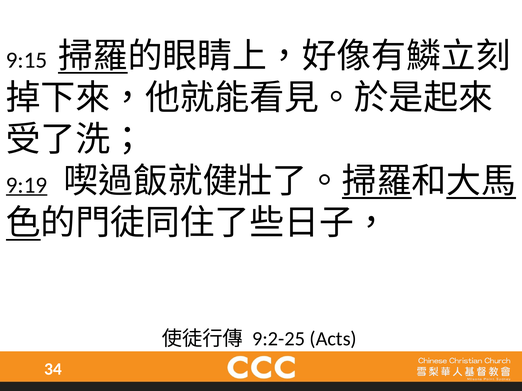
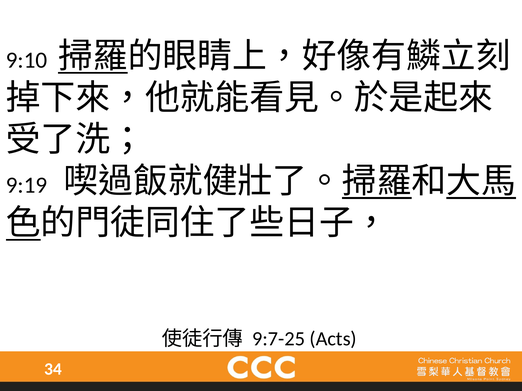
9:15: 9:15 -> 9:10
9:19 underline: present -> none
9:2-25: 9:2-25 -> 9:7-25
